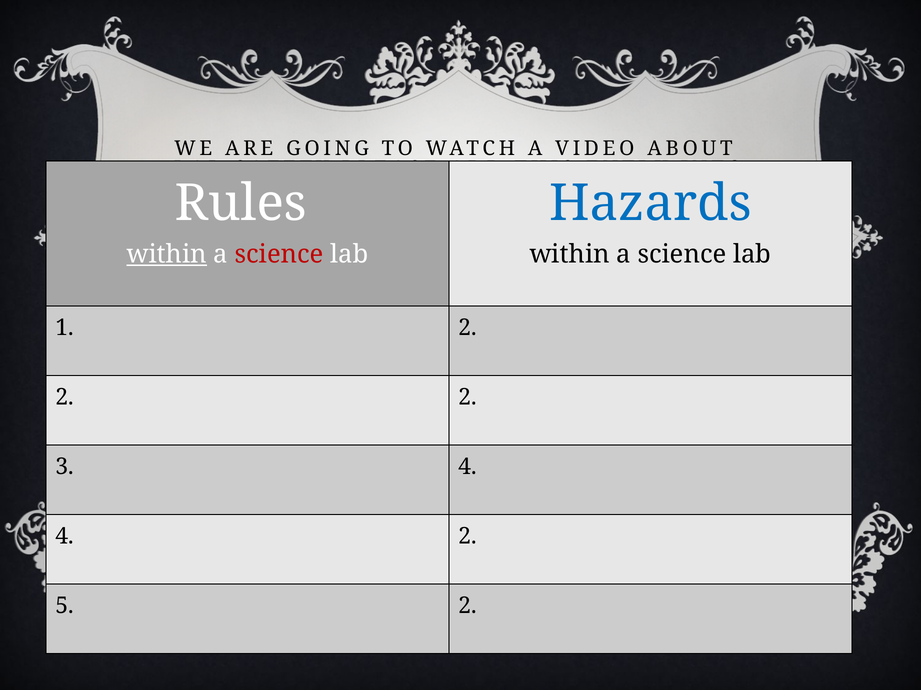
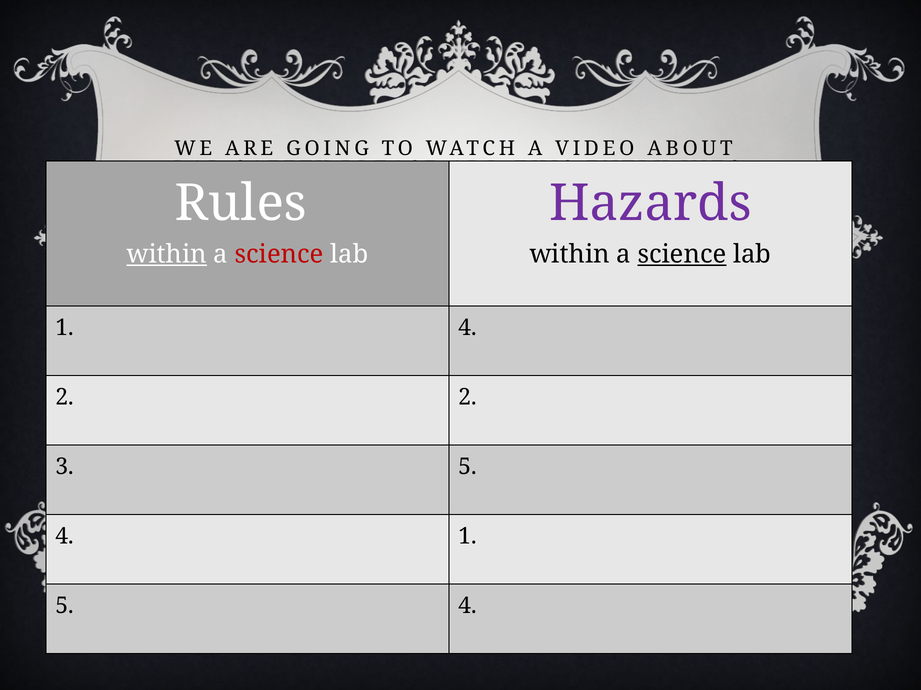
Hazards colour: blue -> purple
science at (682, 255) underline: none -> present
1 2: 2 -> 4
3 4: 4 -> 5
4 2: 2 -> 1
2 at (467, 606): 2 -> 4
